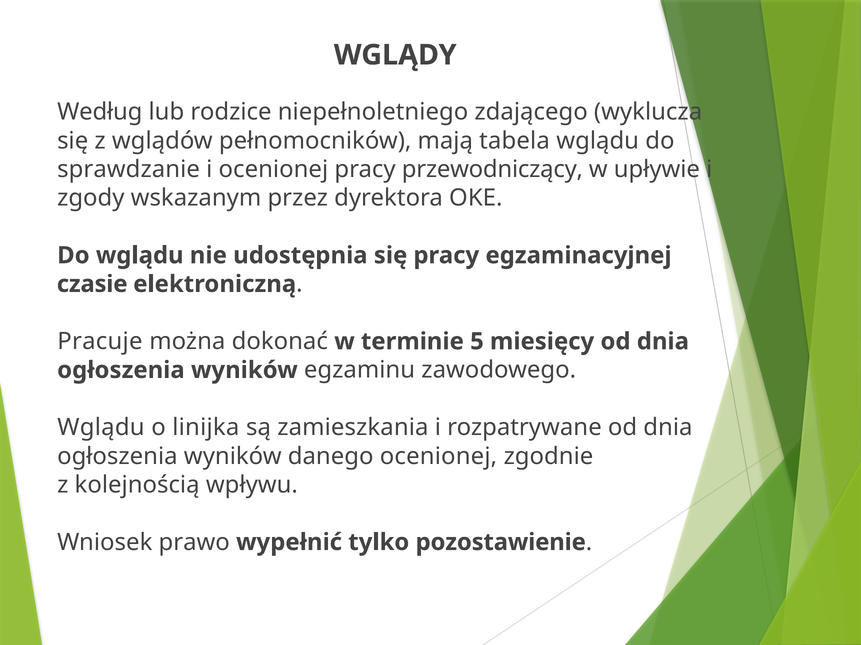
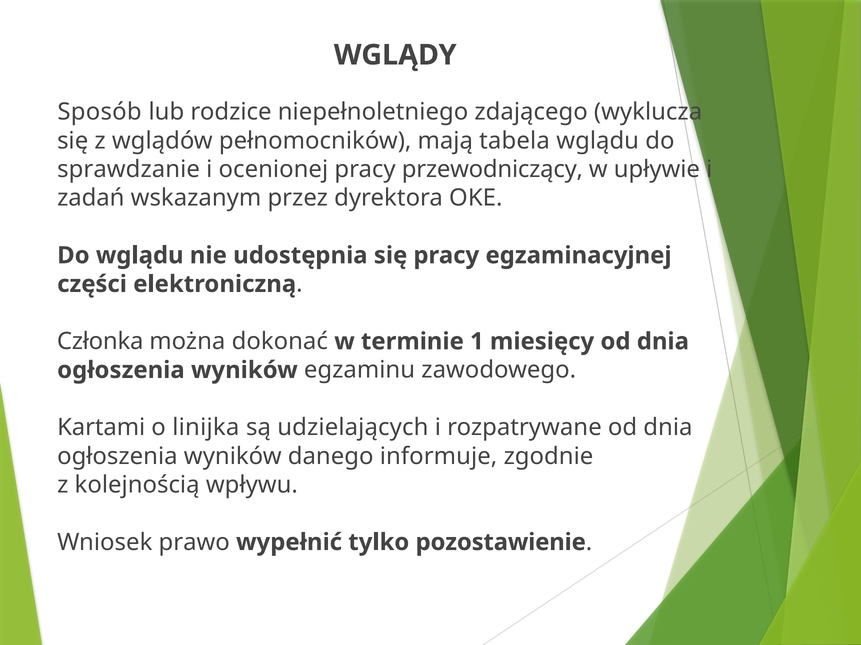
Według: Według -> Sposób
zgody: zgody -> zadań
czasie: czasie -> części
Pracuje: Pracuje -> Członka
5: 5 -> 1
Wglądu at (101, 428): Wglądu -> Kartami
zamieszkania: zamieszkania -> udzielających
danego ocenionej: ocenionej -> informuje
